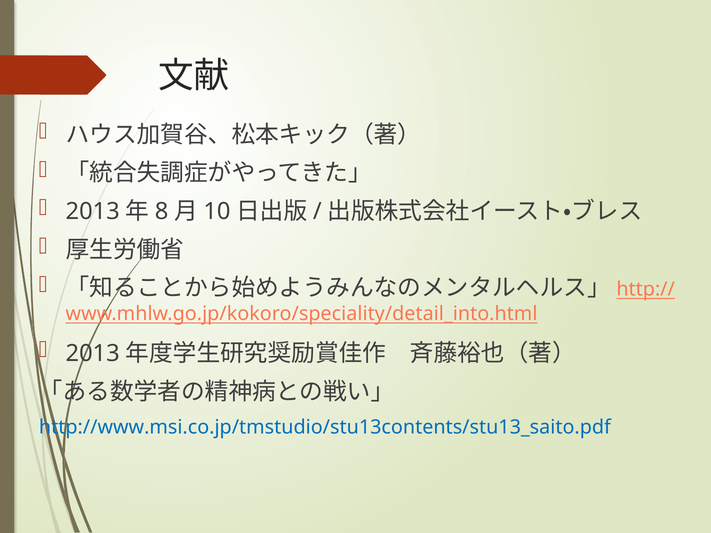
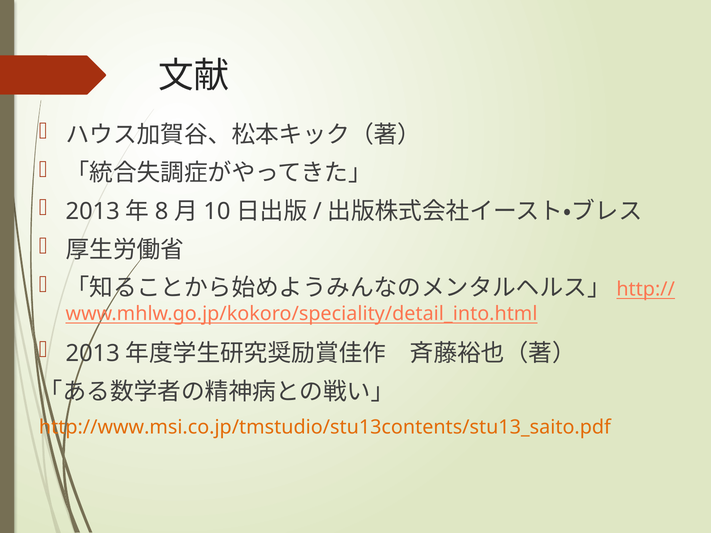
http://www.msi.co.jp/tmstudio/stu13contents/stu13_saito.pdf colour: blue -> orange
